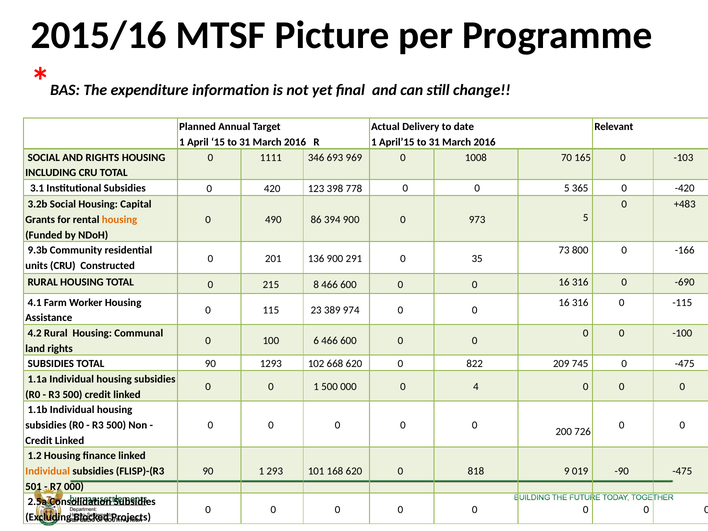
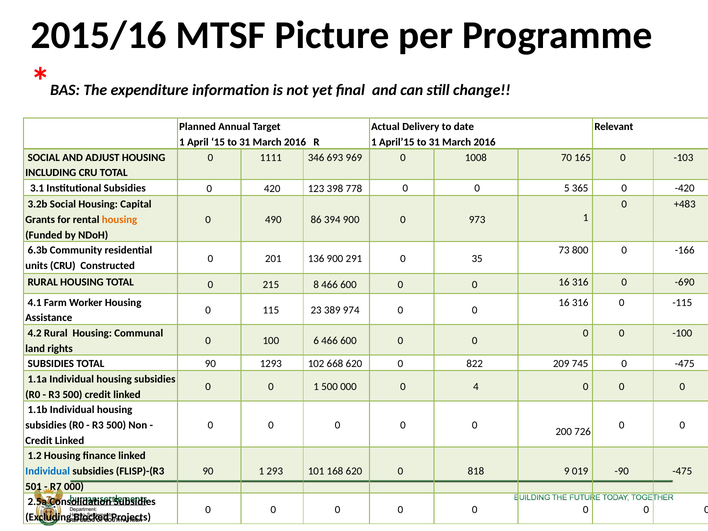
AND RIGHTS: RIGHTS -> ADJUST
973 5: 5 -> 1
9.3b: 9.3b -> 6.3b
Individual at (48, 471) colour: orange -> blue
